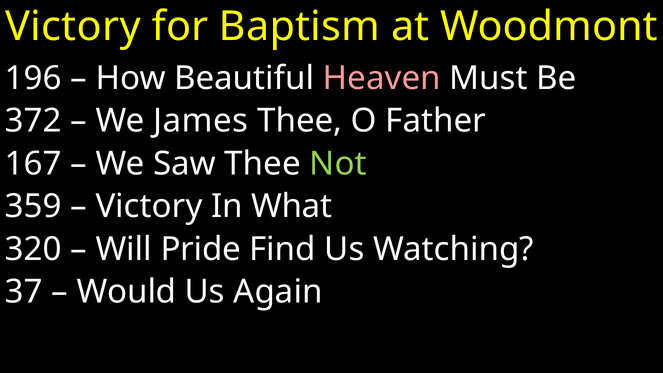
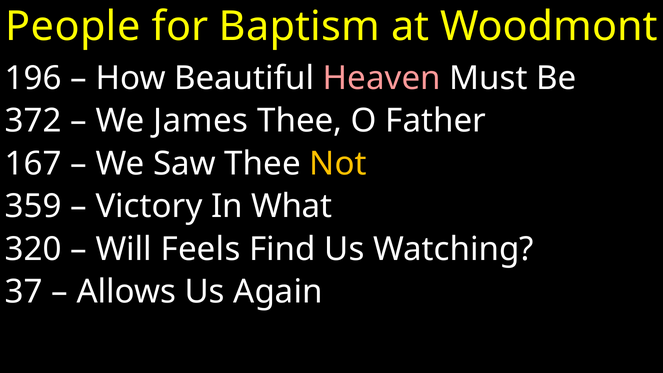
Victory at (73, 26): Victory -> People
Not colour: light green -> yellow
Pride: Pride -> Feels
Would: Would -> Allows
